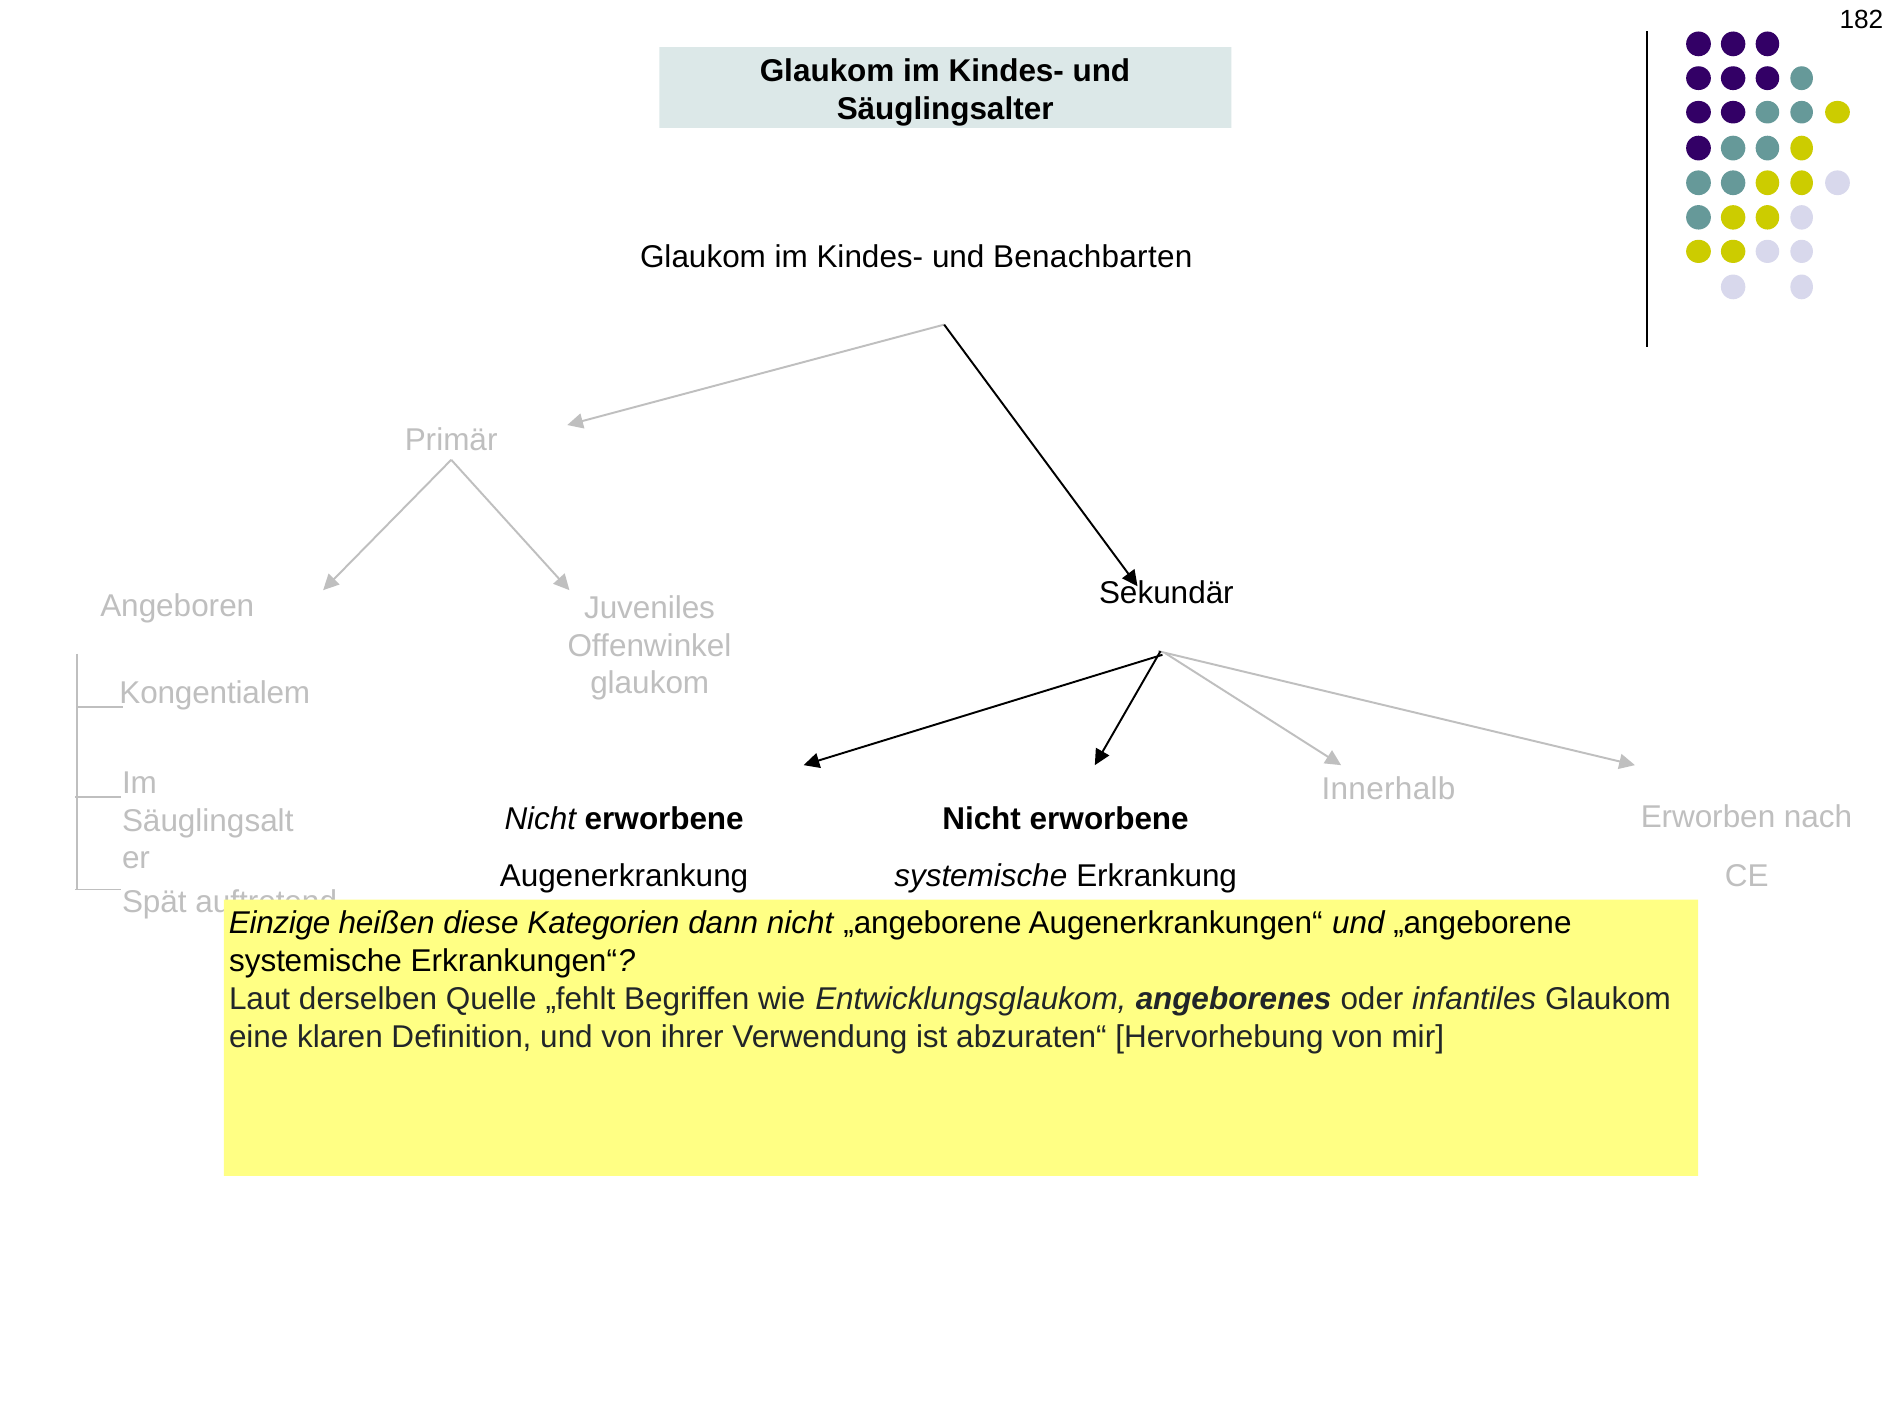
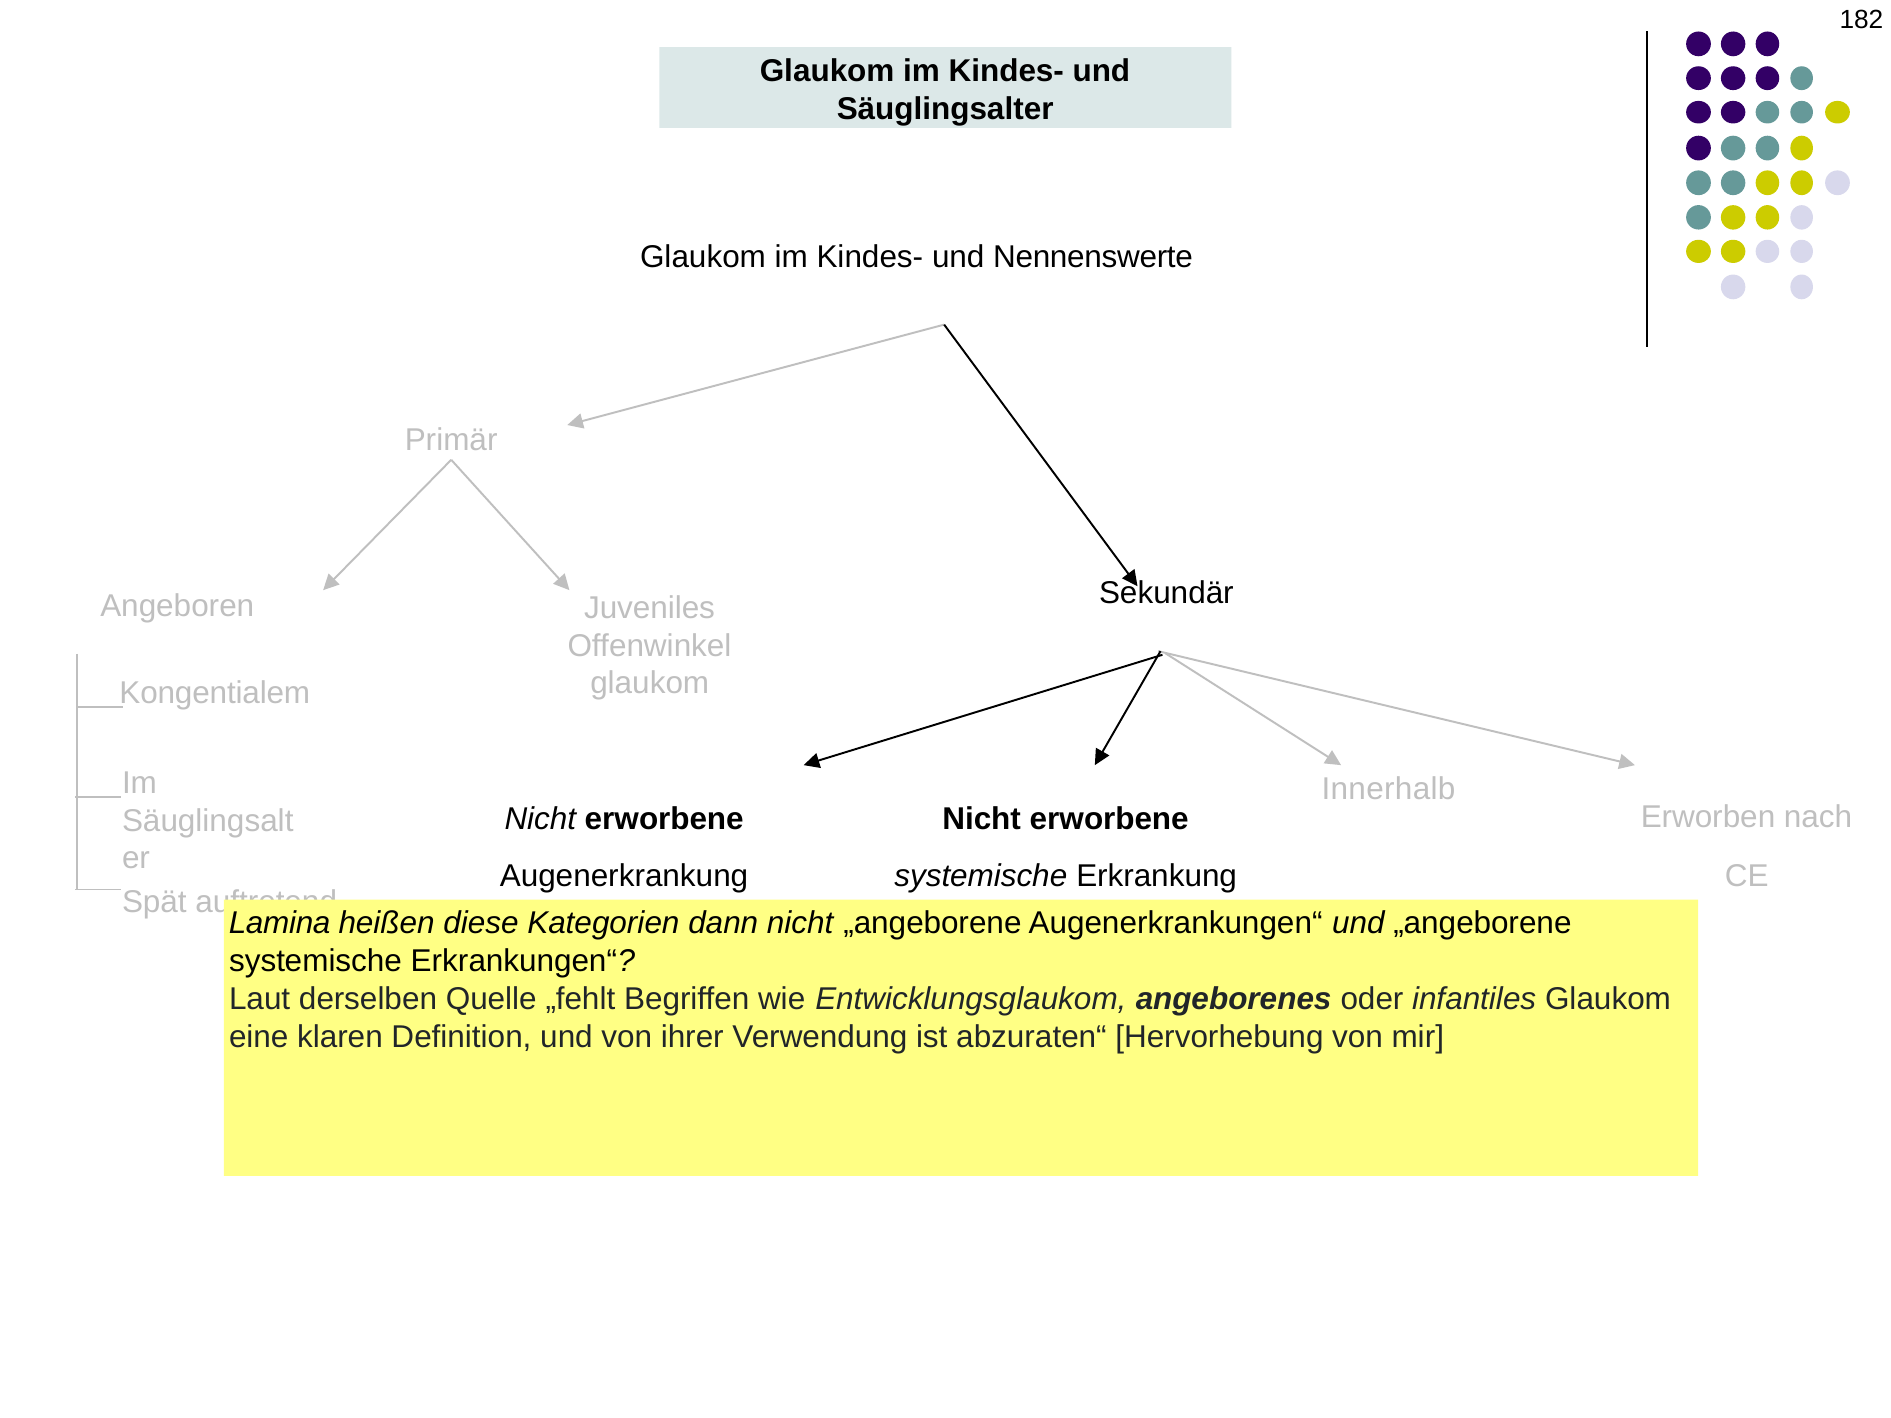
Benachbarten: Benachbarten -> Nennenswerte
Einzige: Einzige -> Lamina
